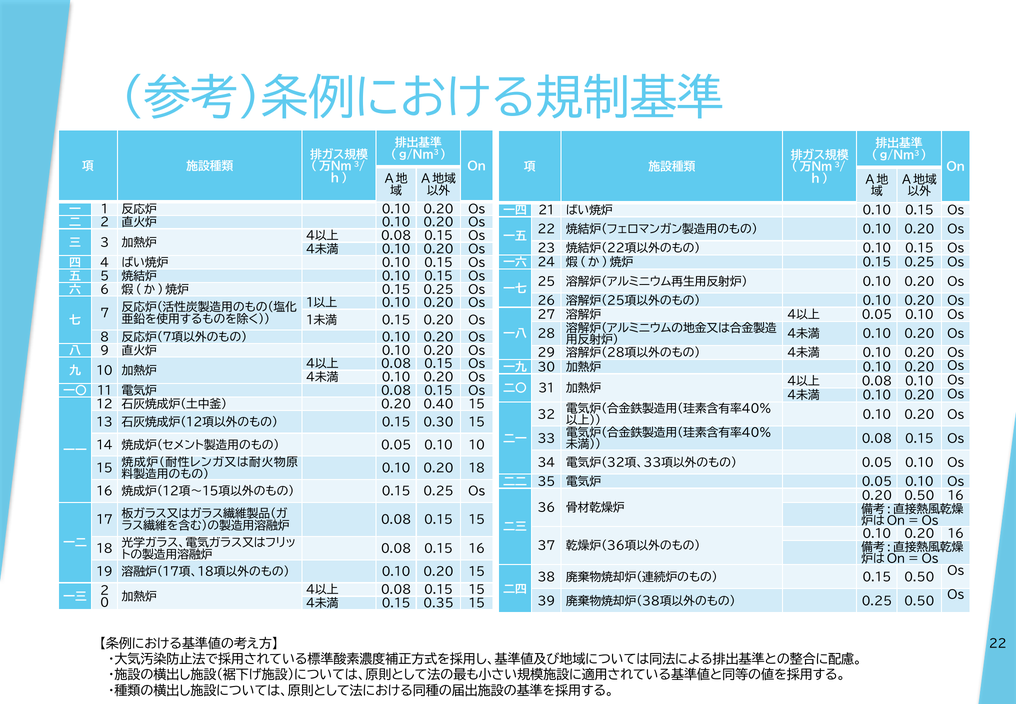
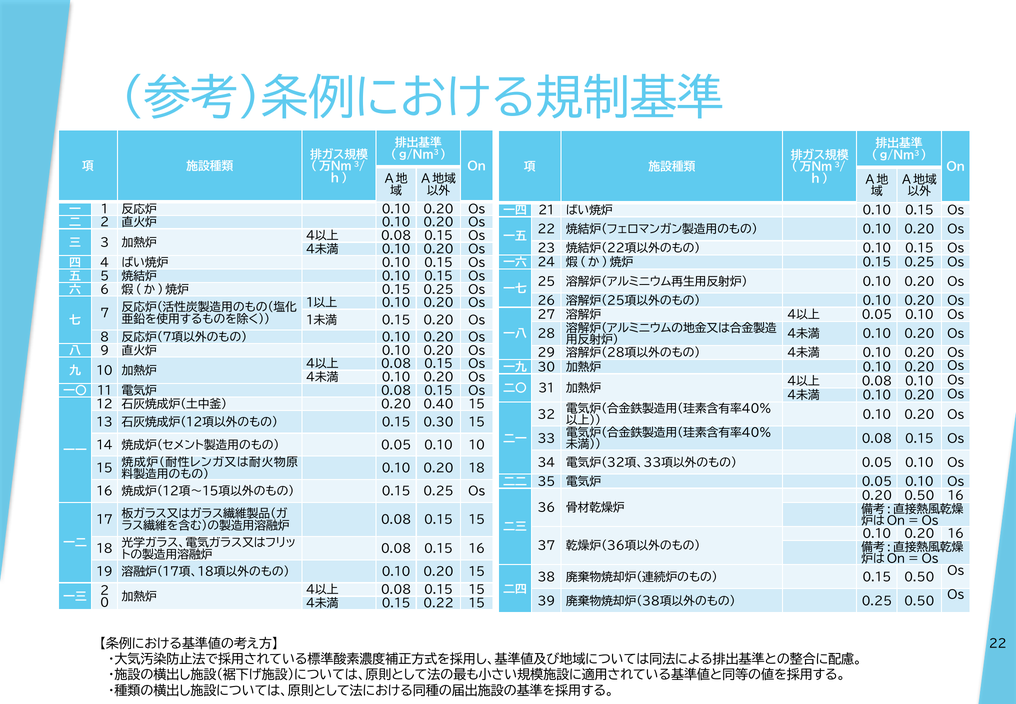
0.35: 0.35 -> 0.22
